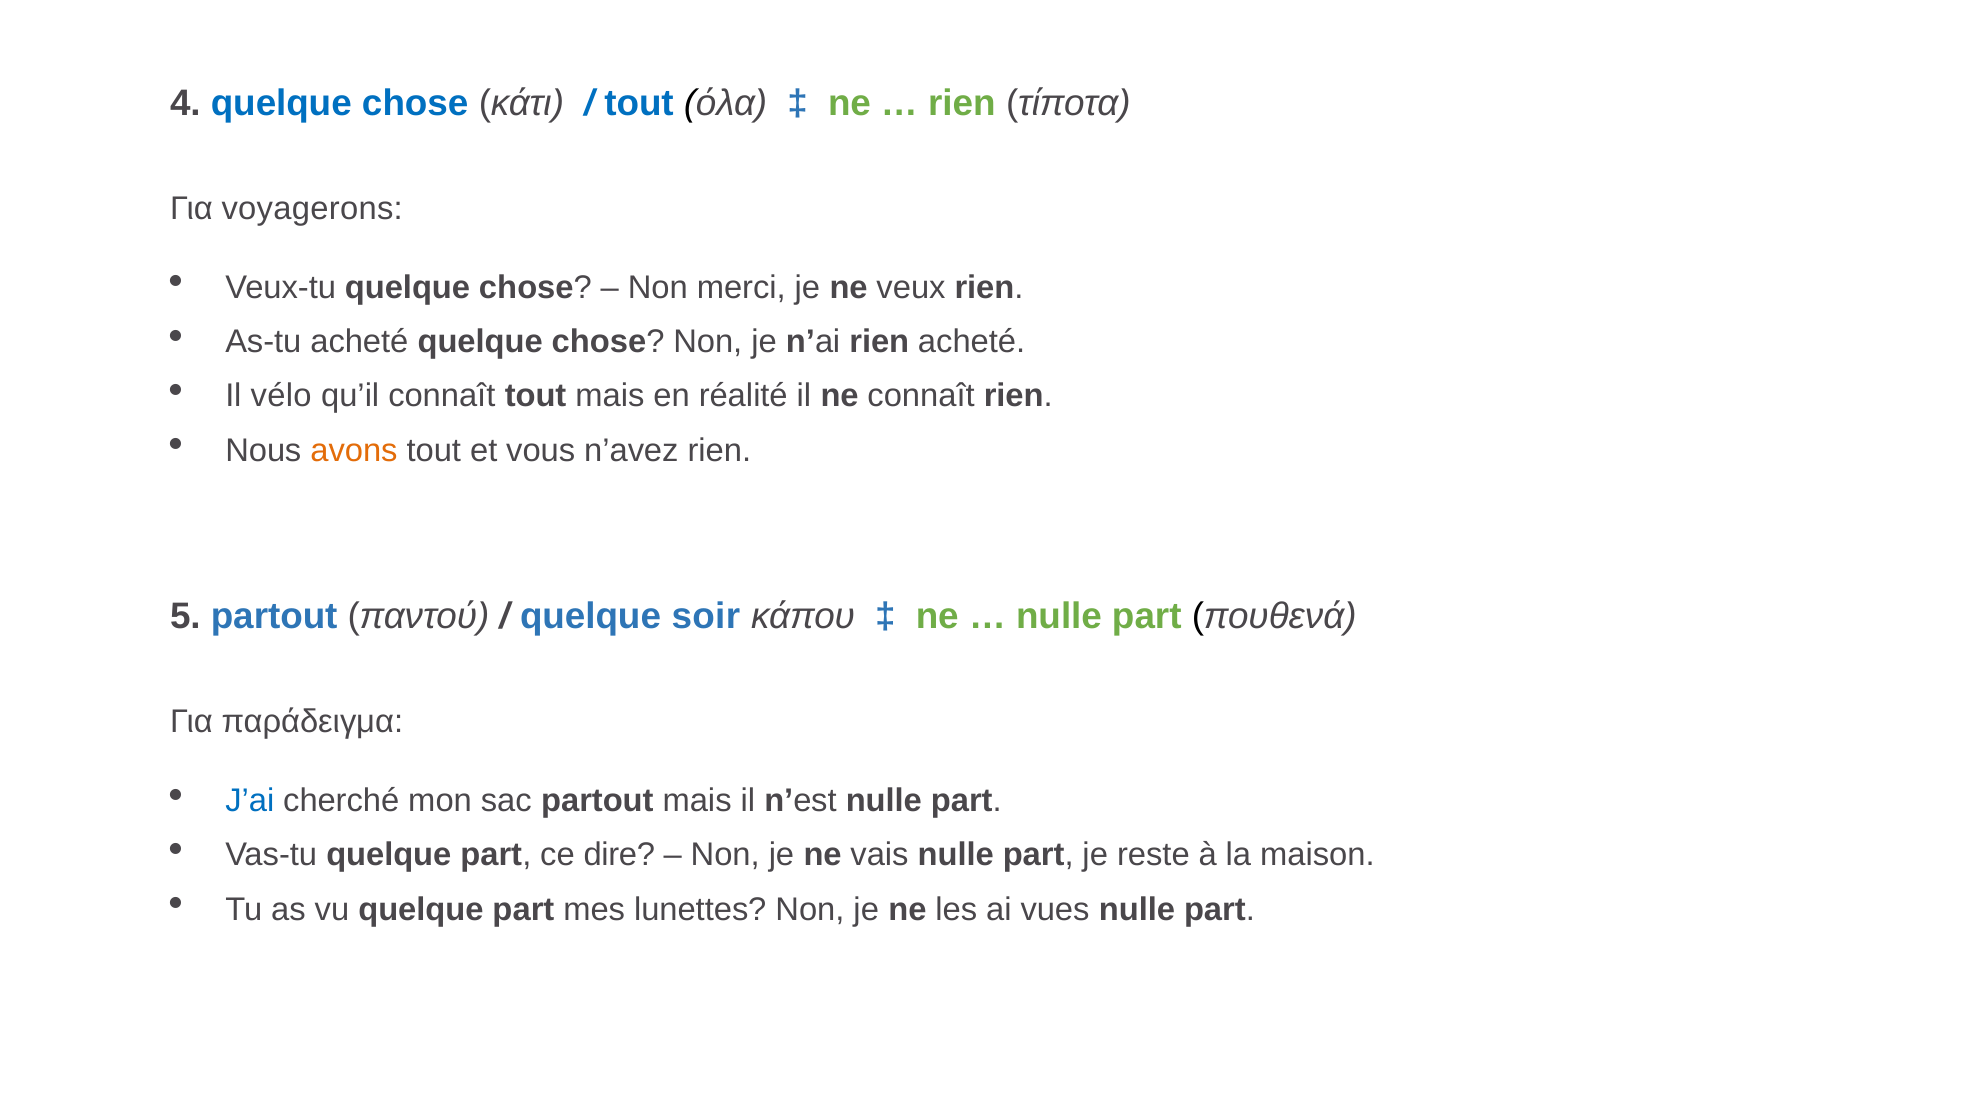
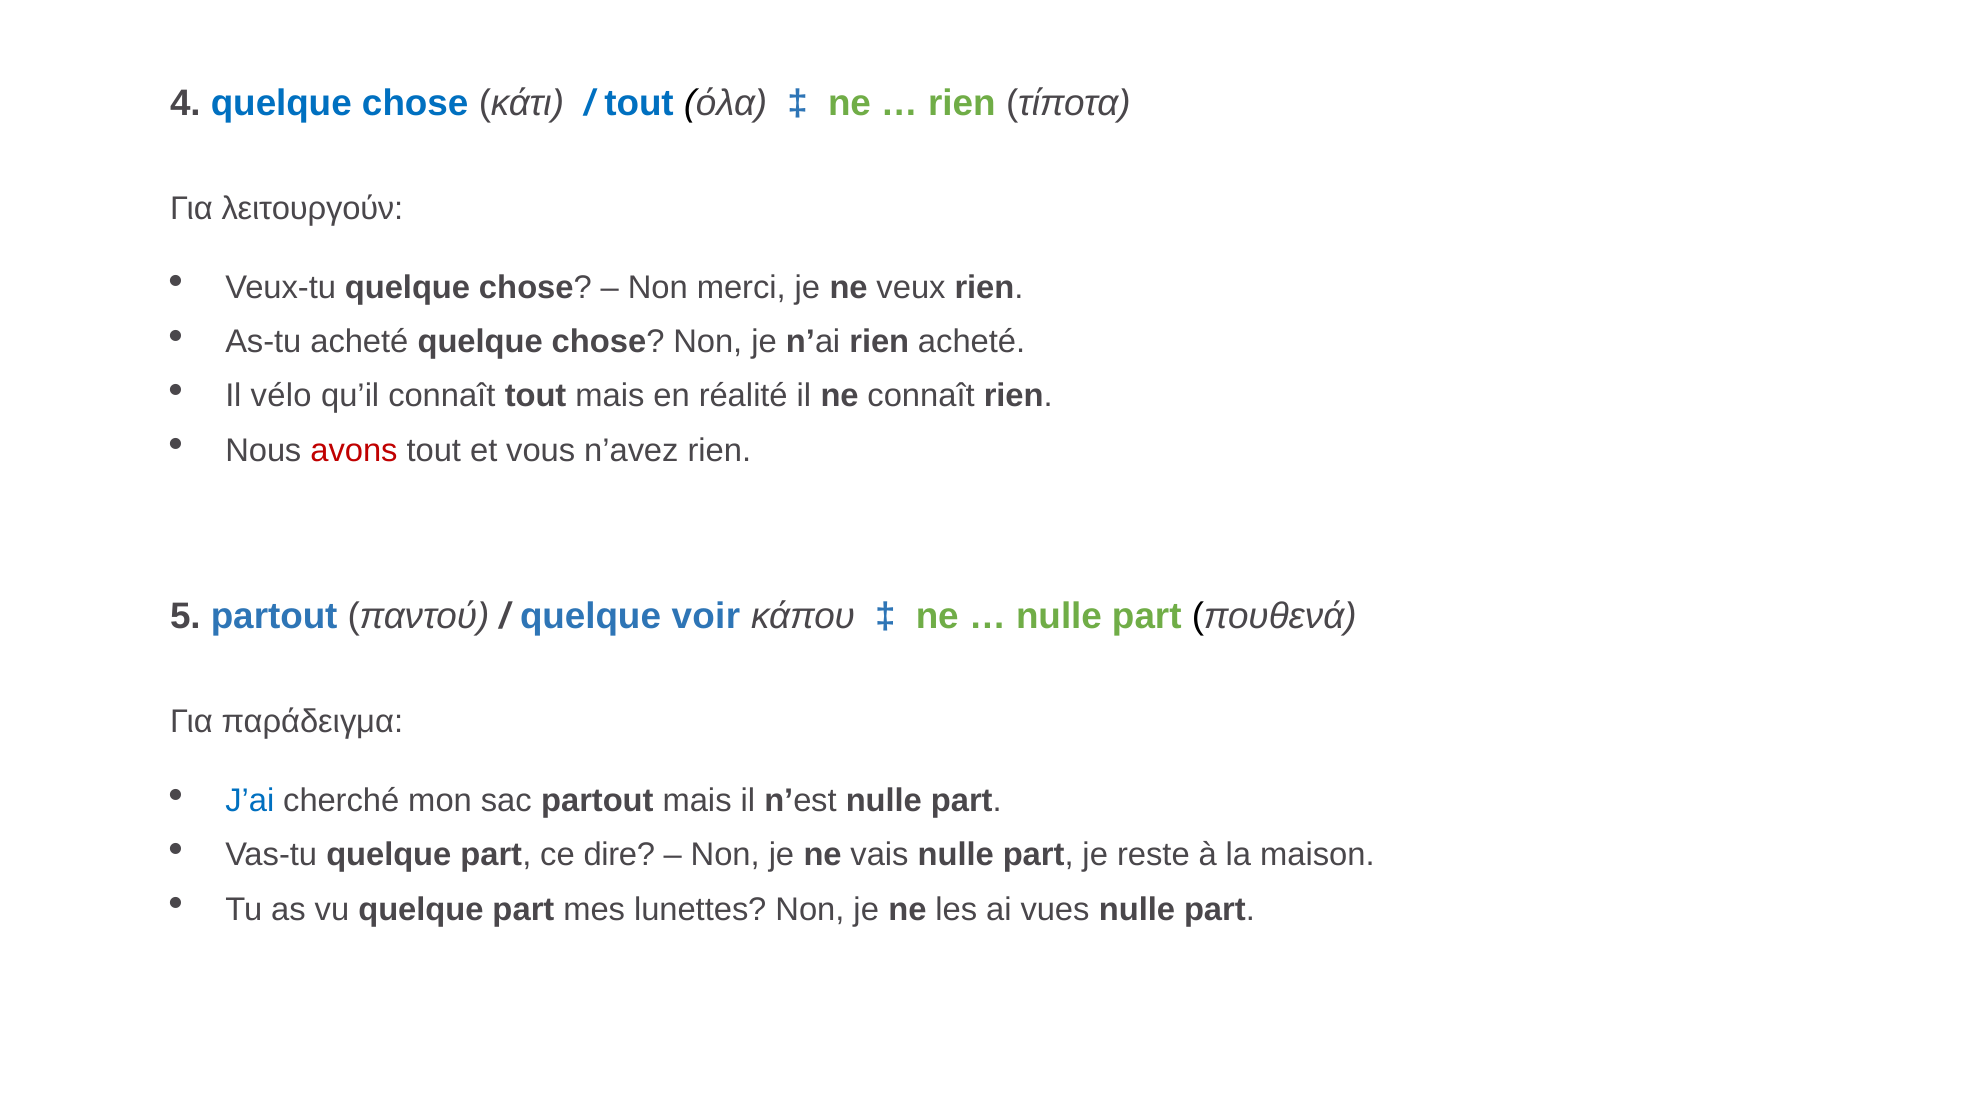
voyagerons: voyagerons -> λειτουργούν
avons colour: orange -> red
soir: soir -> voir
